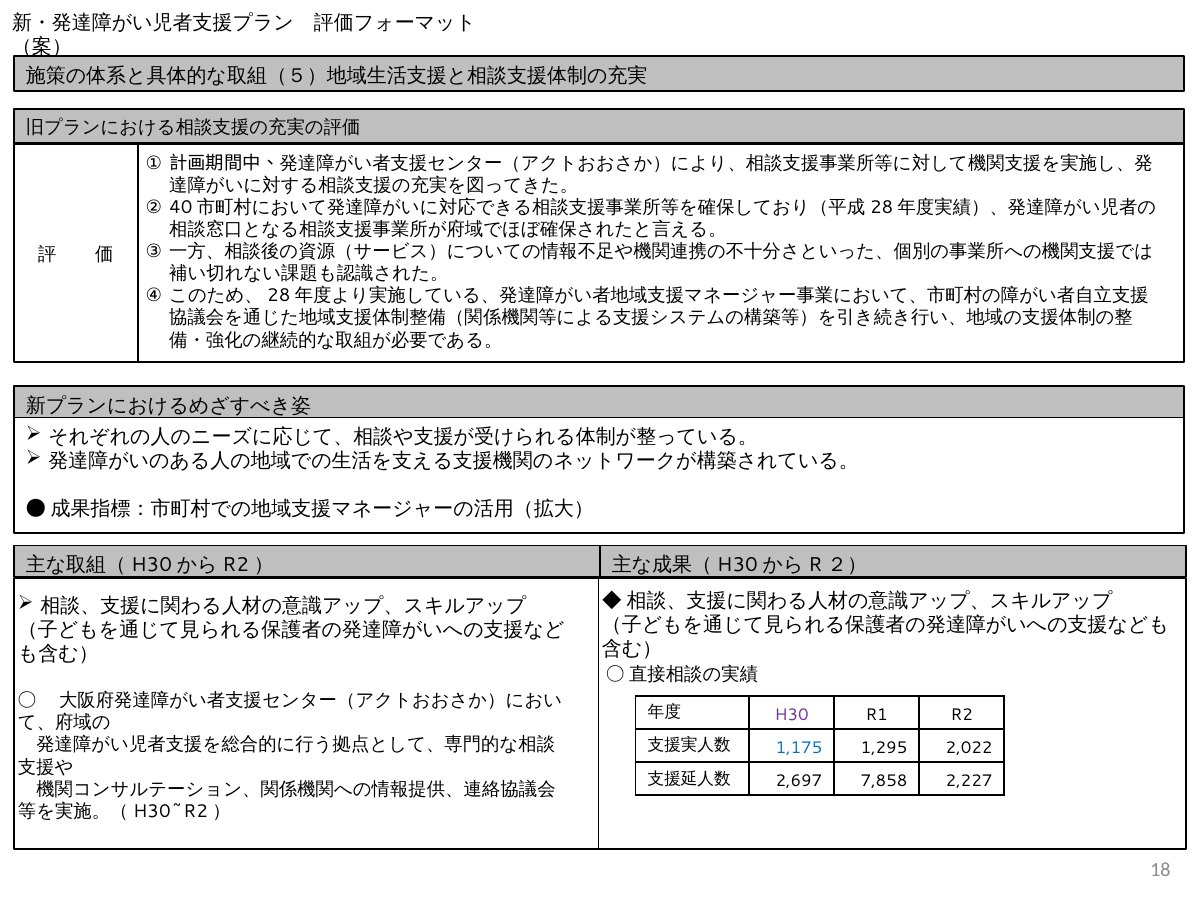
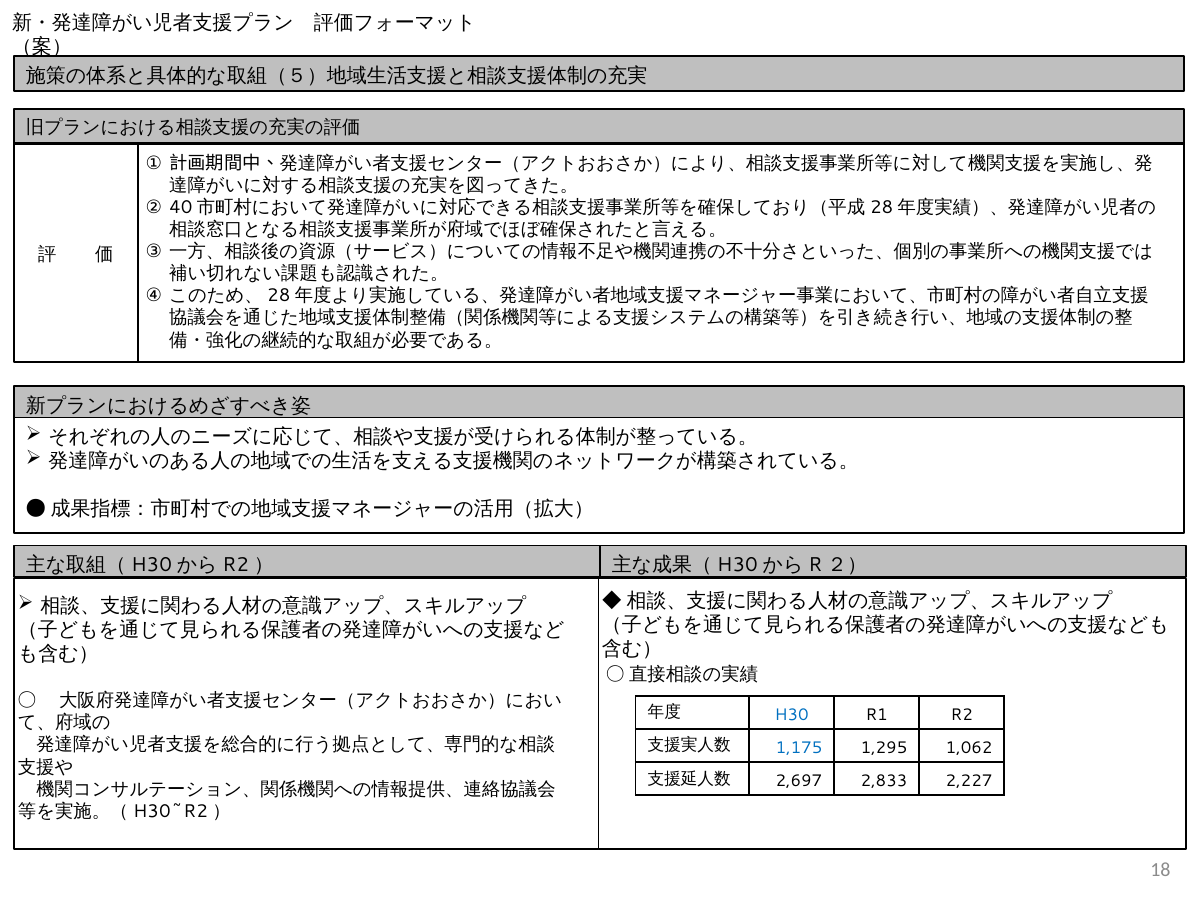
H30 colour: purple -> blue
2,022: 2,022 -> 1,062
7,858: 7,858 -> 2,833
